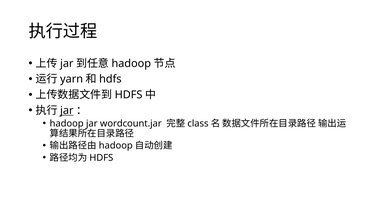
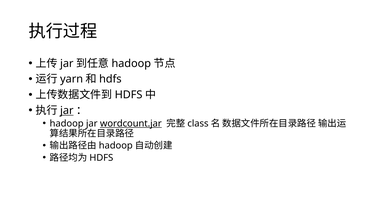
wordcount.jar underline: none -> present
